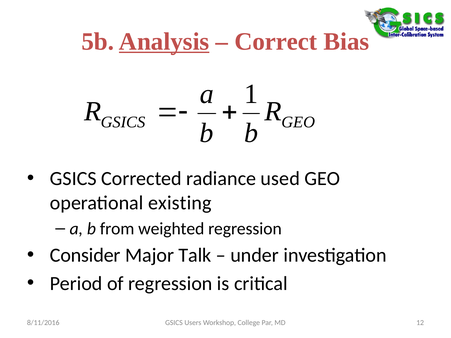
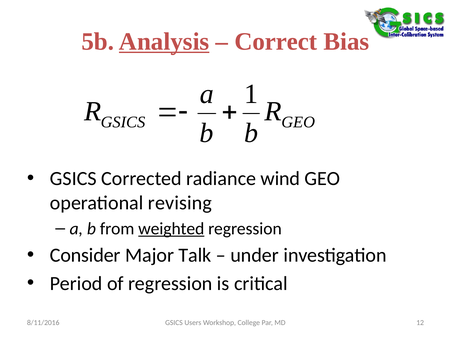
used: used -> wind
existing: existing -> revising
weighted underline: none -> present
